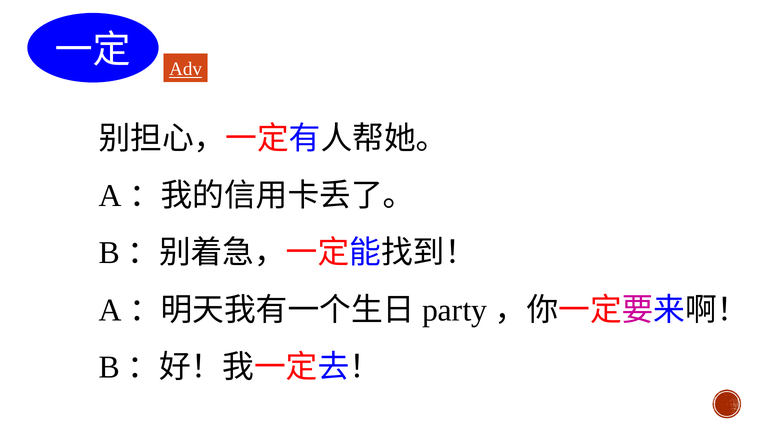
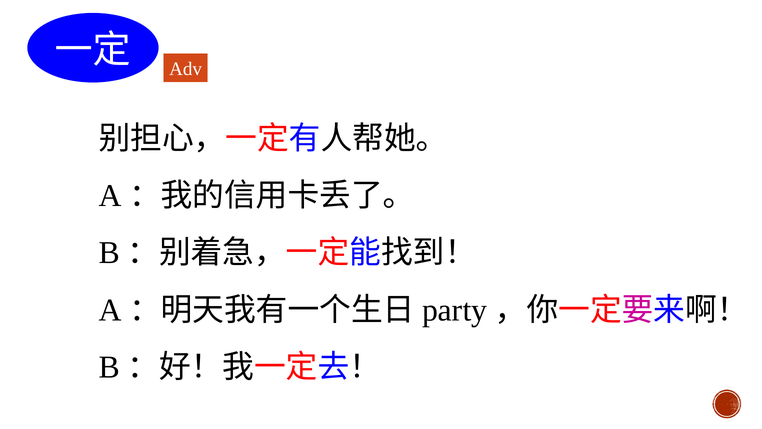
Adv underline: present -> none
